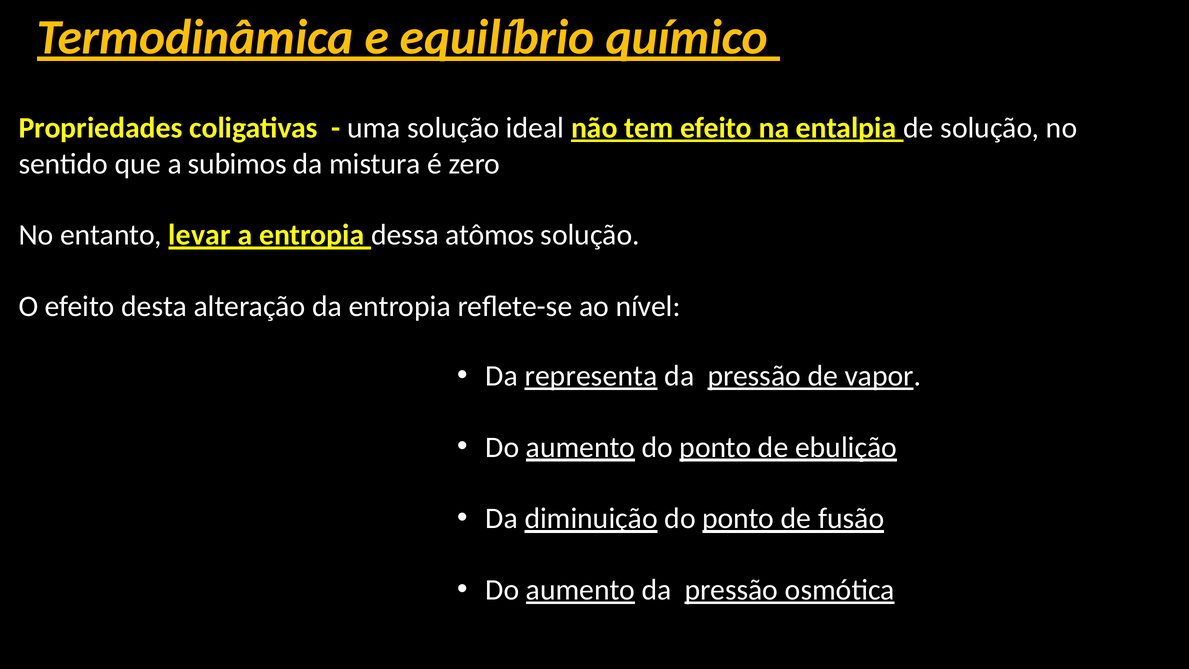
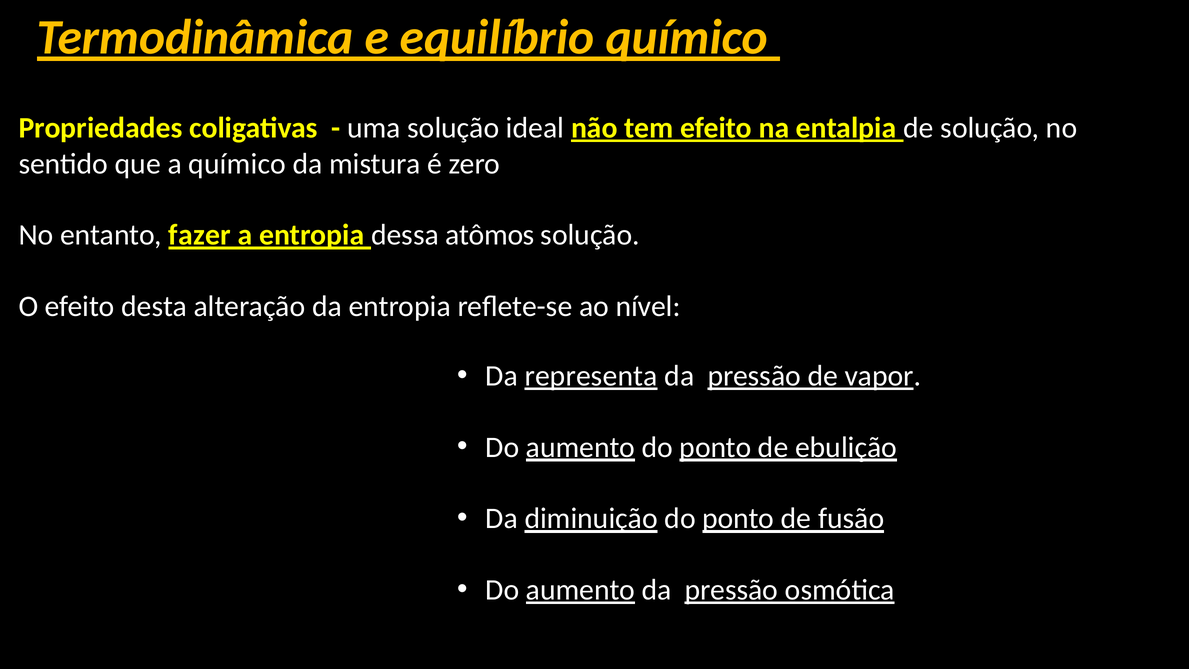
a subimos: subimos -> químico
levar: levar -> fazer
